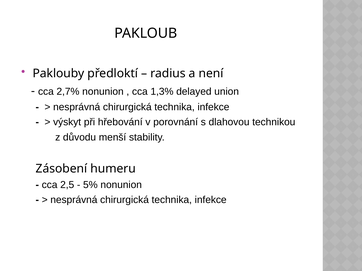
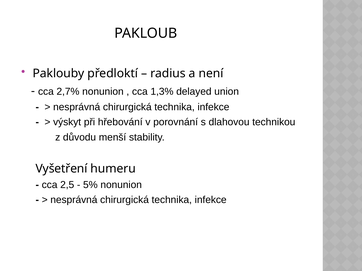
Zásobení: Zásobení -> Vyšetření
